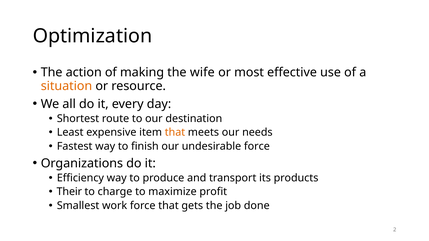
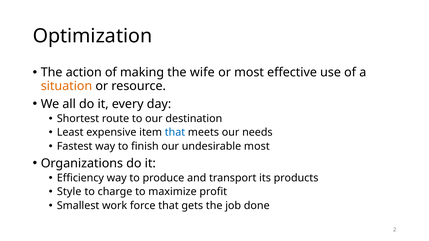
that at (175, 133) colour: orange -> blue
undesirable force: force -> most
Their: Their -> Style
